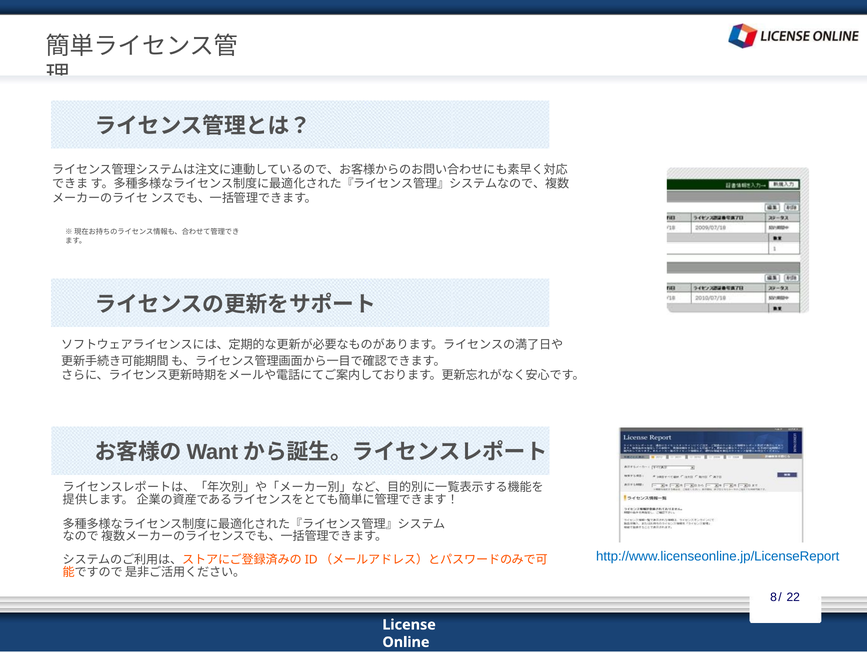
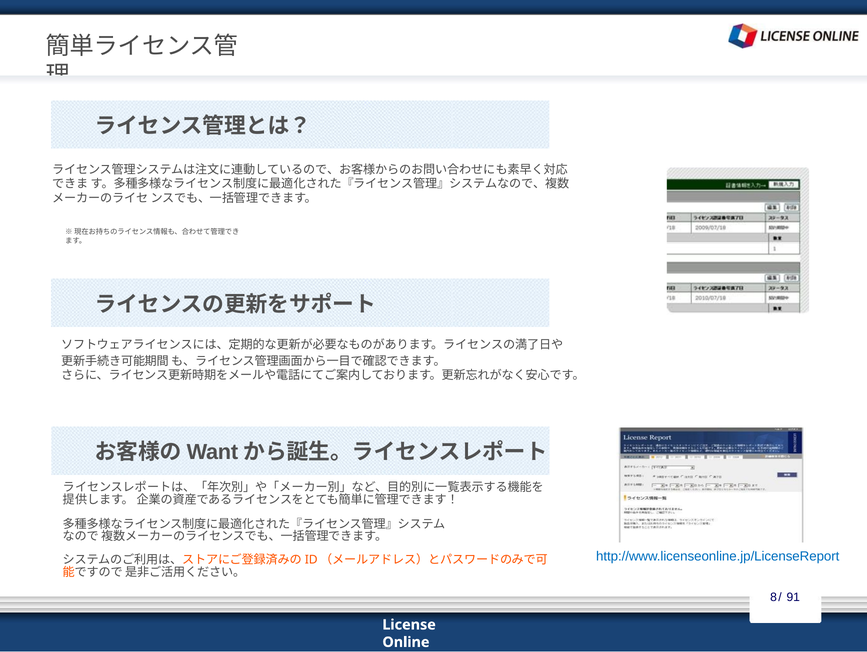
22: 22 -> 91
